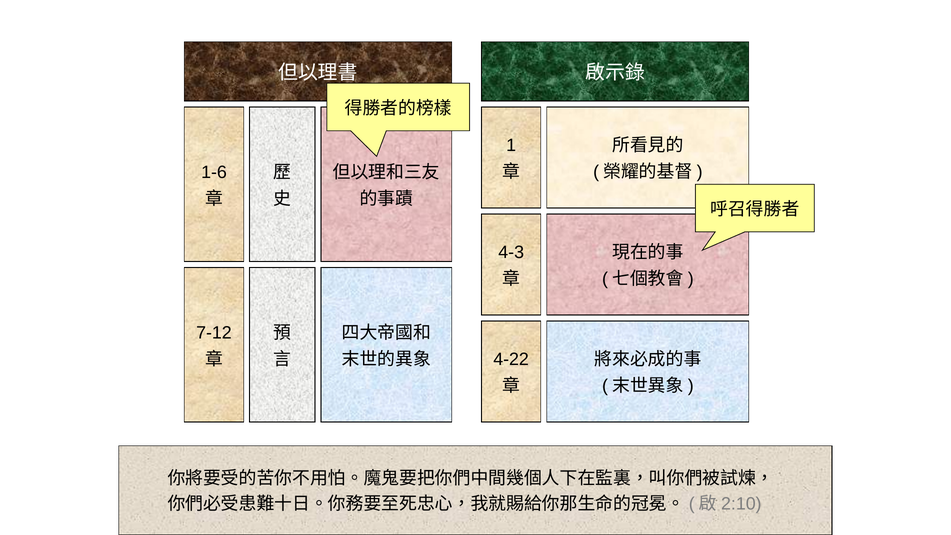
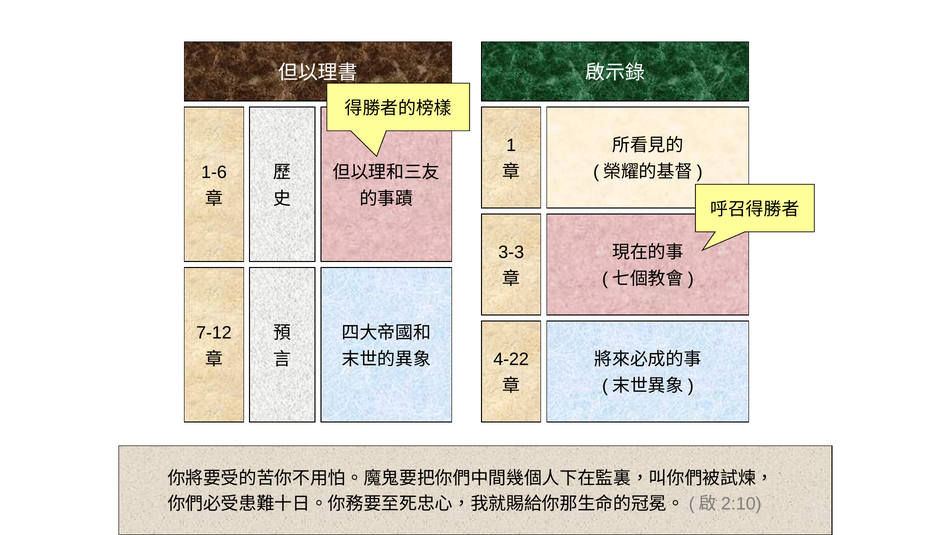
4-3: 4-3 -> 3-3
